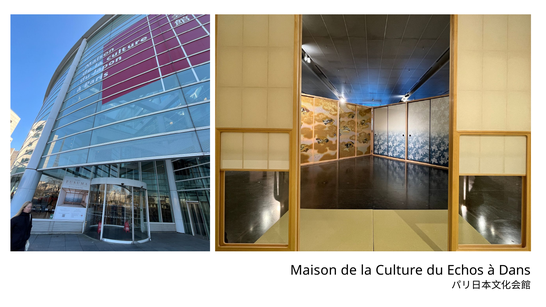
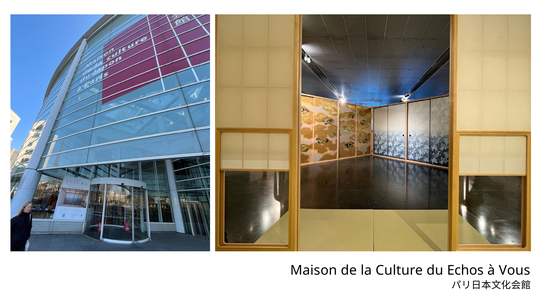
Dans: Dans -> Vous
